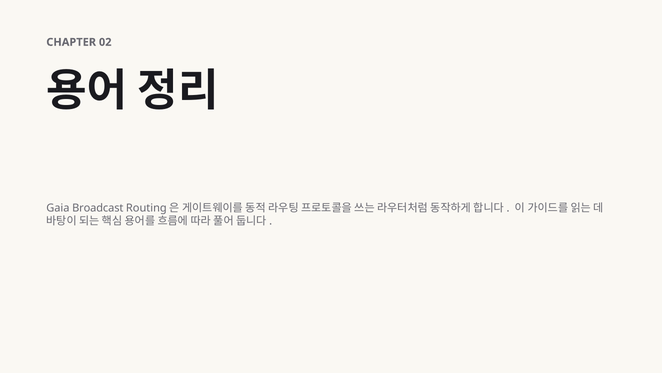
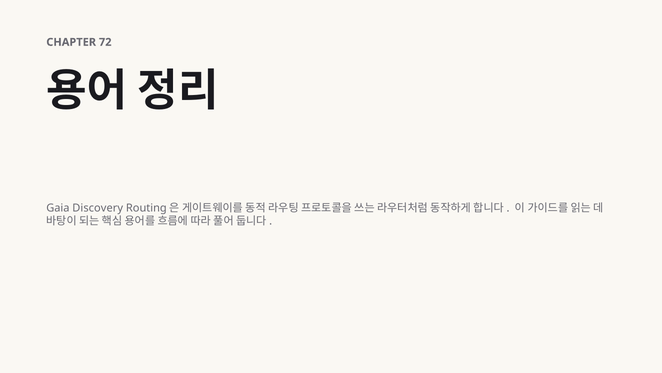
02: 02 -> 72
Broadcast: Broadcast -> Discovery
